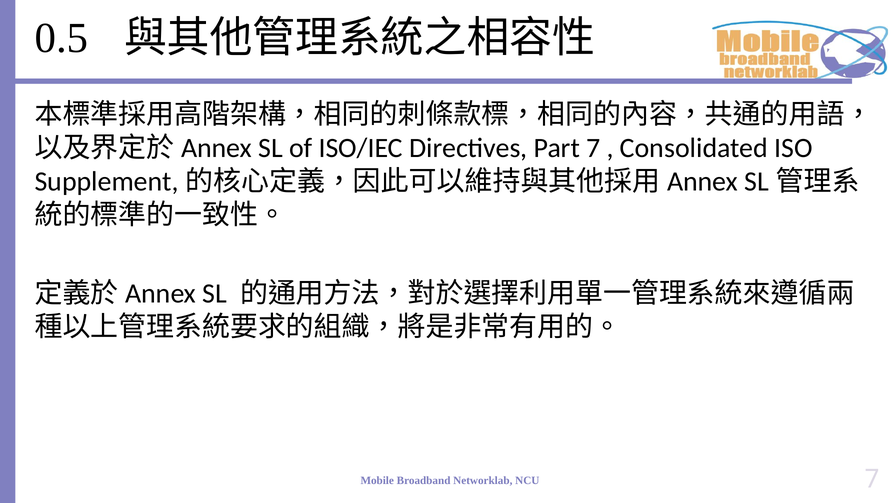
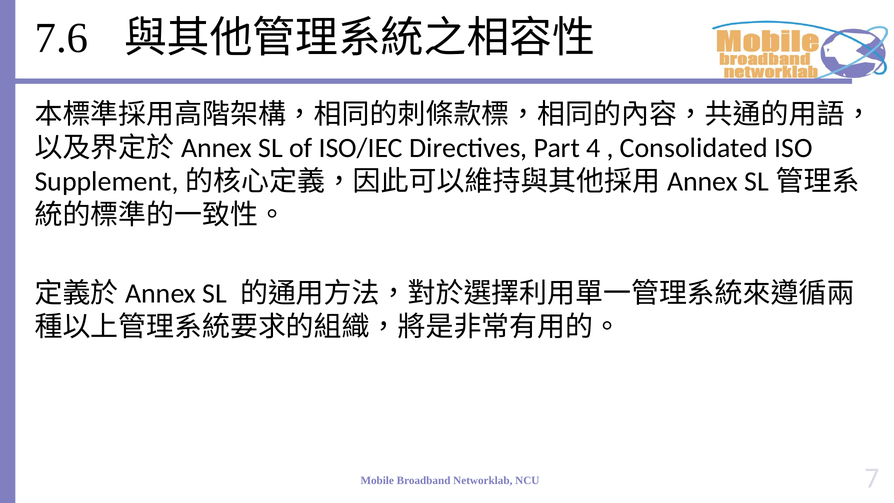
0.5: 0.5 -> 7.6
Part 7: 7 -> 4
